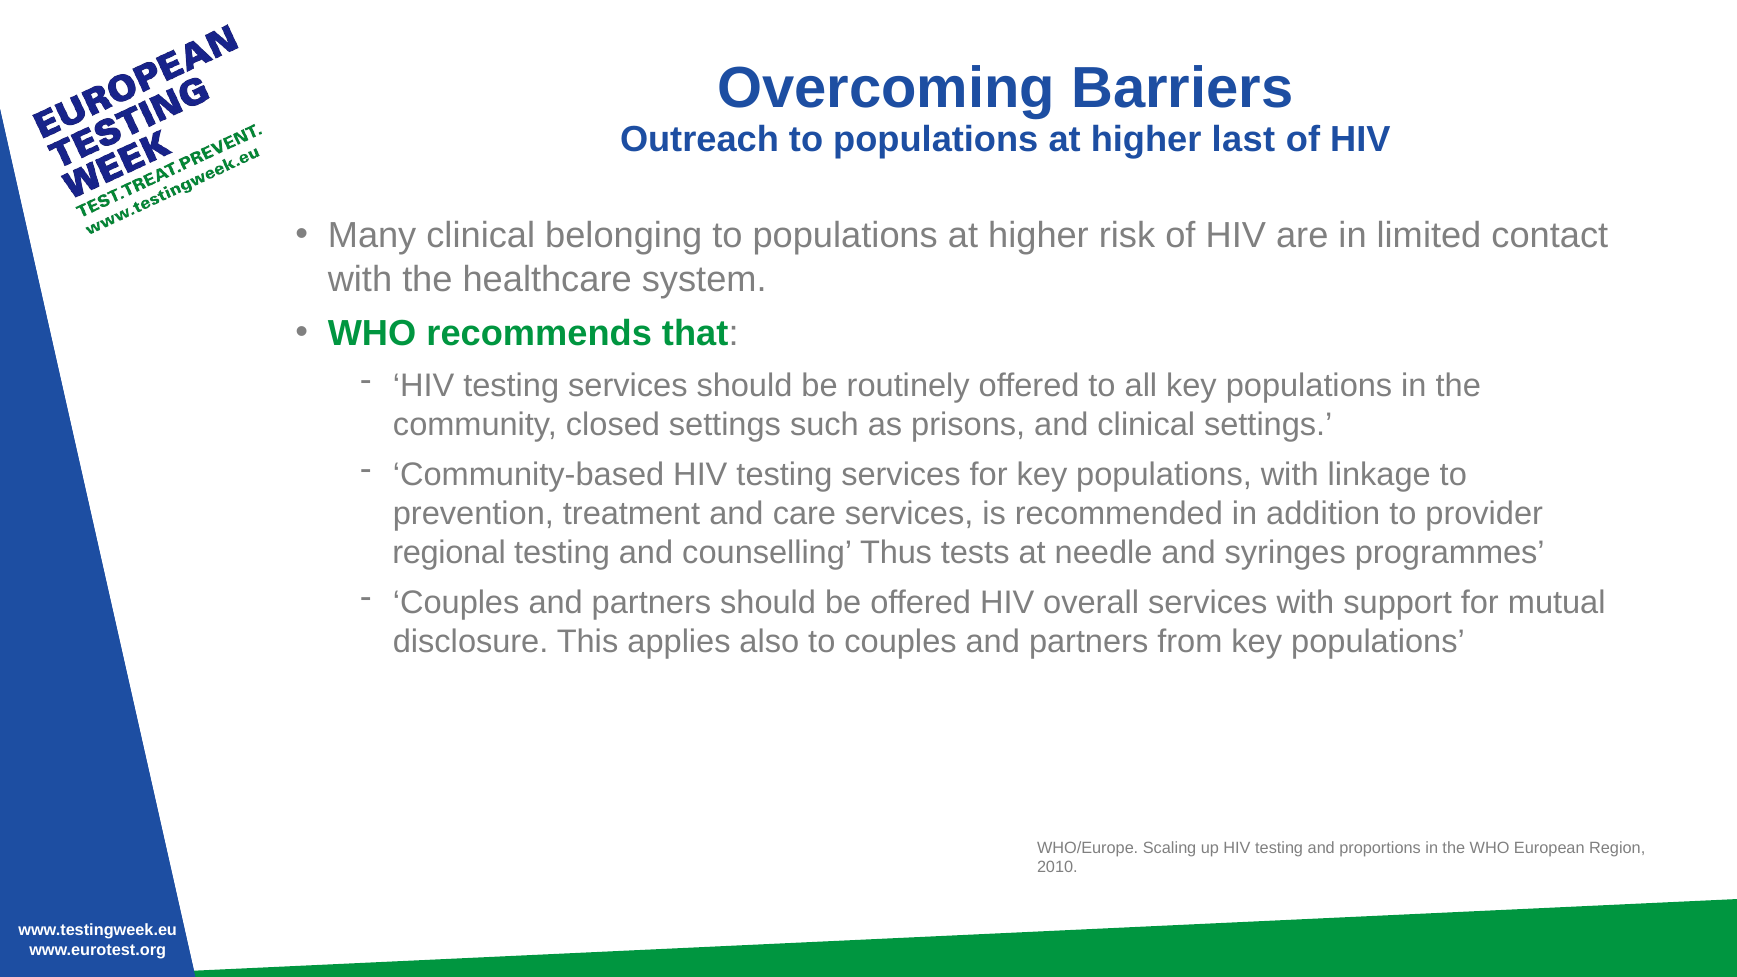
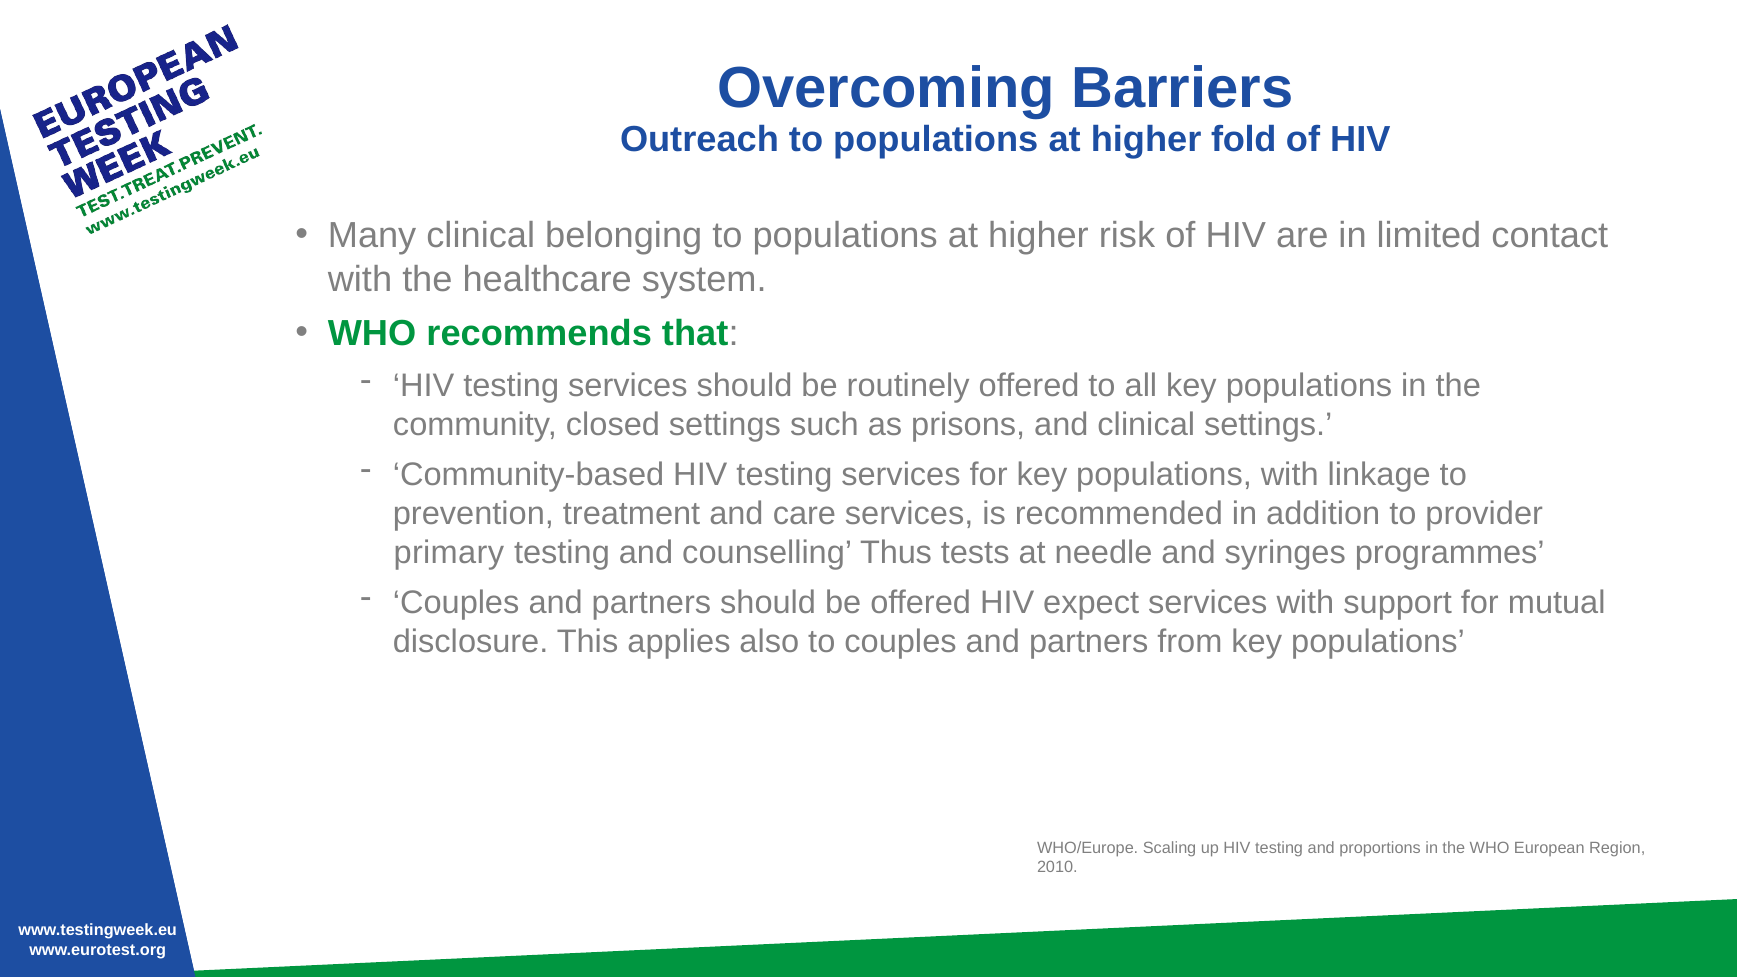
last: last -> fold
regional: regional -> primary
overall: overall -> expect
